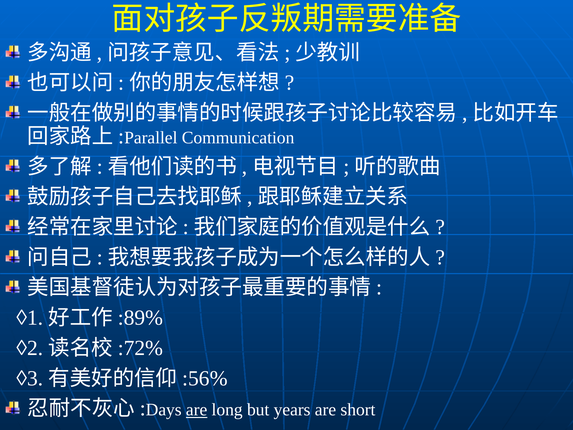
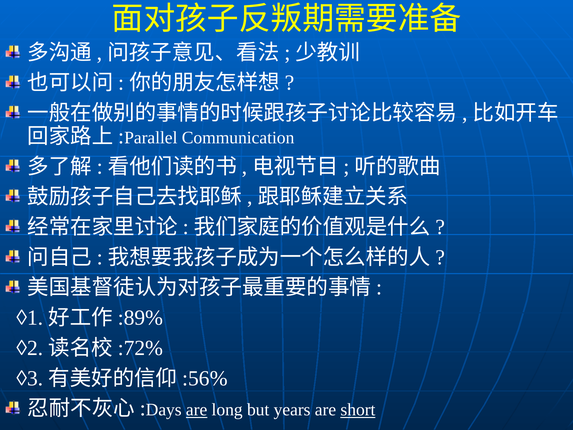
short underline: none -> present
